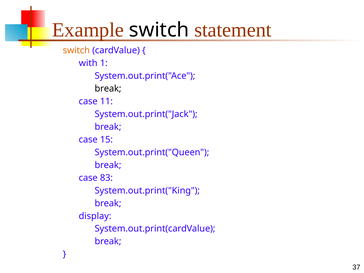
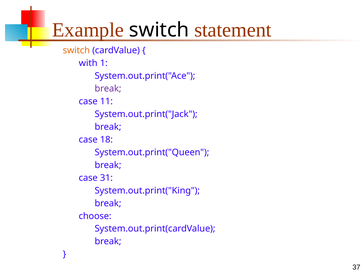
break at (108, 89) colour: black -> purple
15: 15 -> 18
83: 83 -> 31
display: display -> choose
